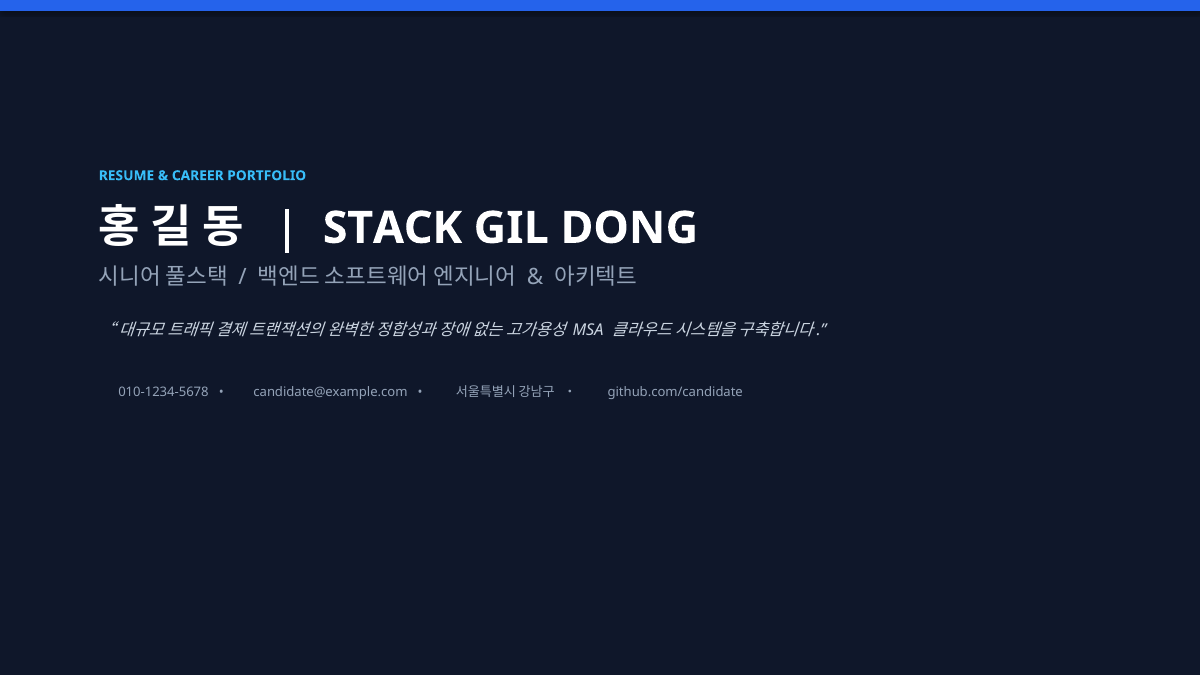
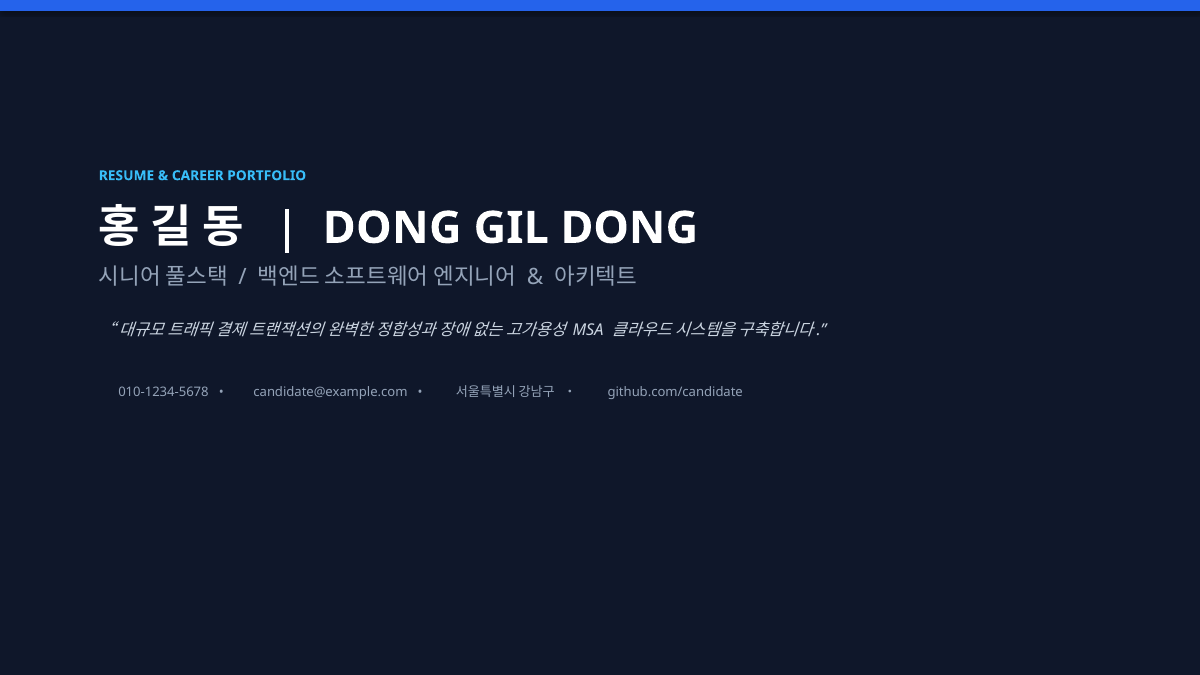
STACK at (393, 228): STACK -> DONG
